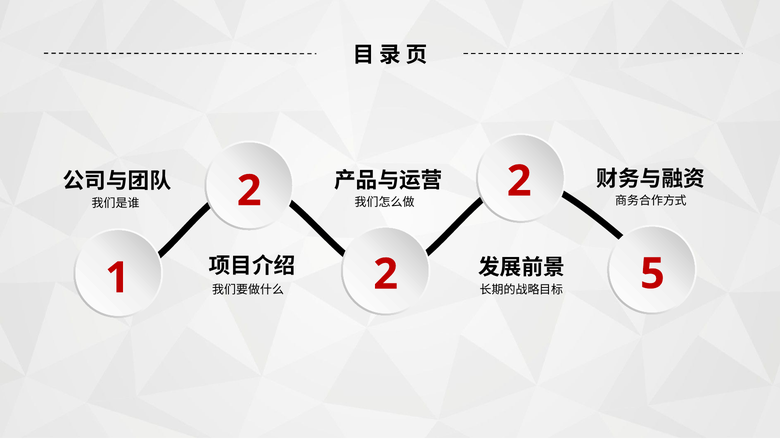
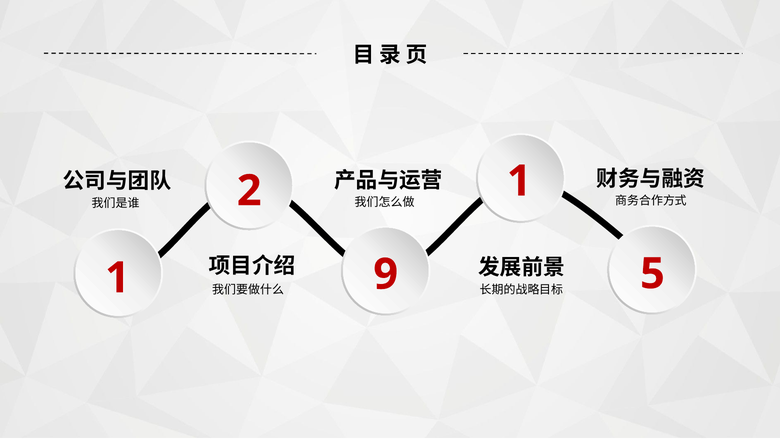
2 at (519, 181): 2 -> 1
1 2: 2 -> 9
